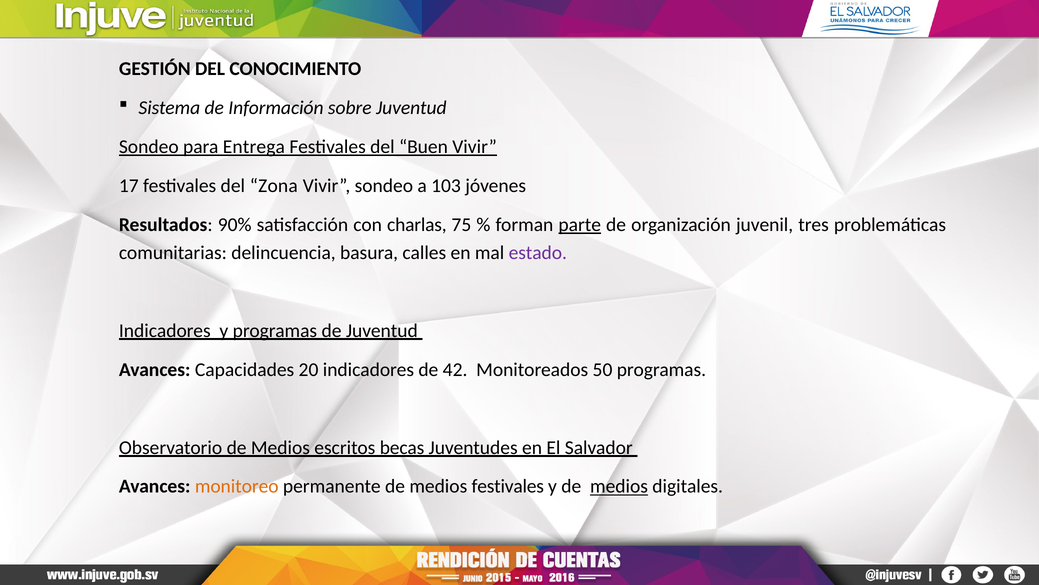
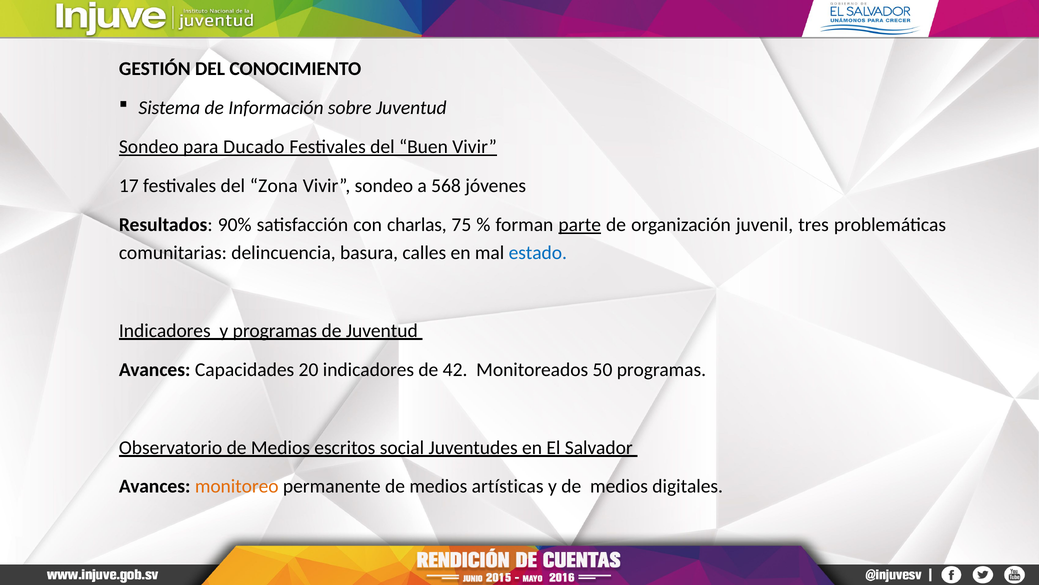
Entrega: Entrega -> Ducado
103: 103 -> 568
estado colour: purple -> blue
becas: becas -> social
medios festivales: festivales -> artísticas
medios at (619, 486) underline: present -> none
